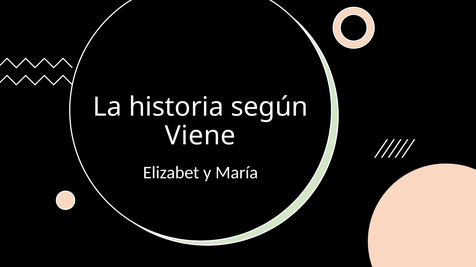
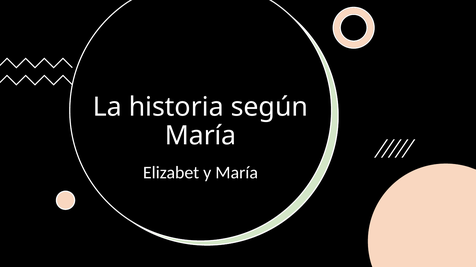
Viene at (200, 136): Viene -> María
